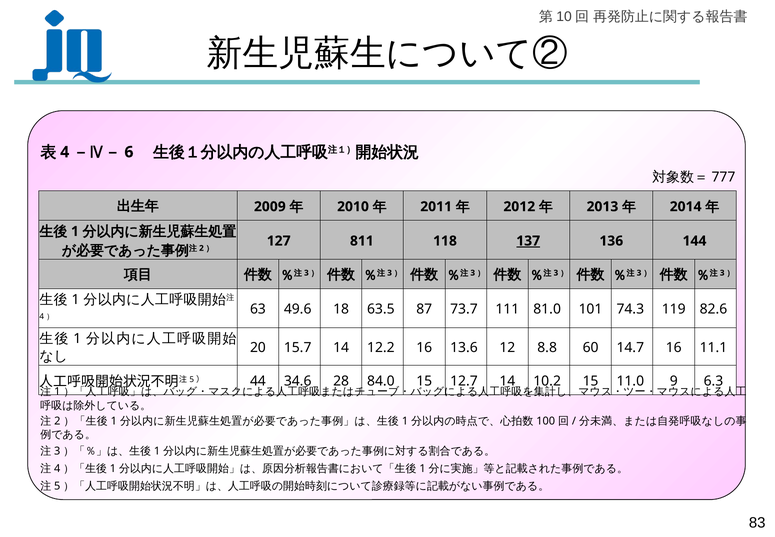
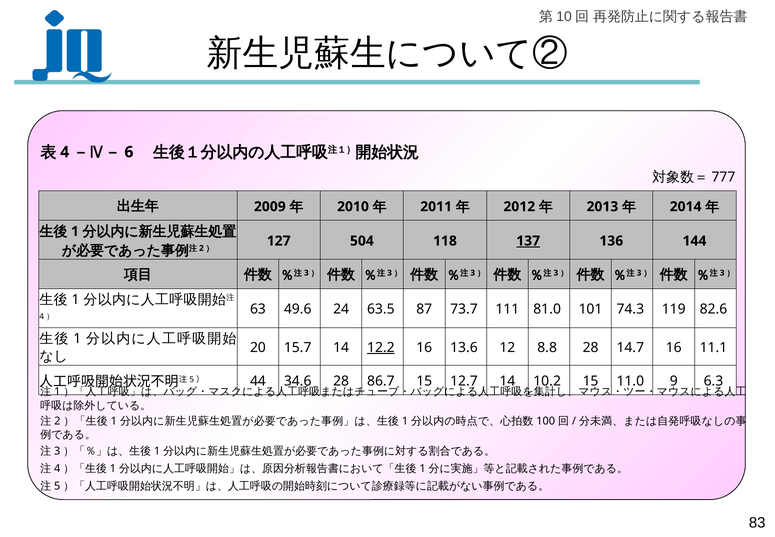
811: 811 -> 504
18: 18 -> 24
12.2 underline: none -> present
8.8 60: 60 -> 28
84.0: 84.0 -> 86.7
